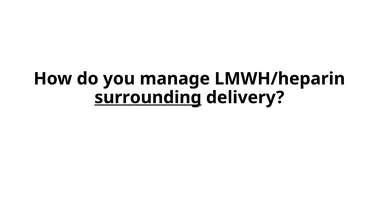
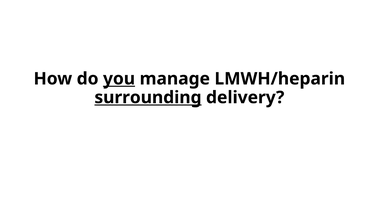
you underline: none -> present
